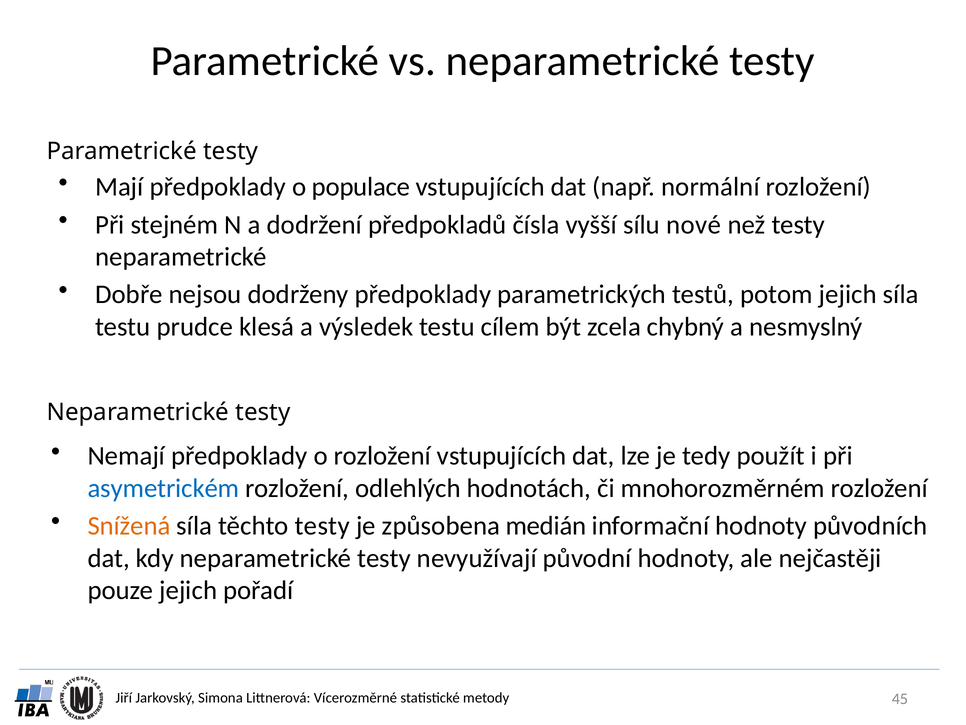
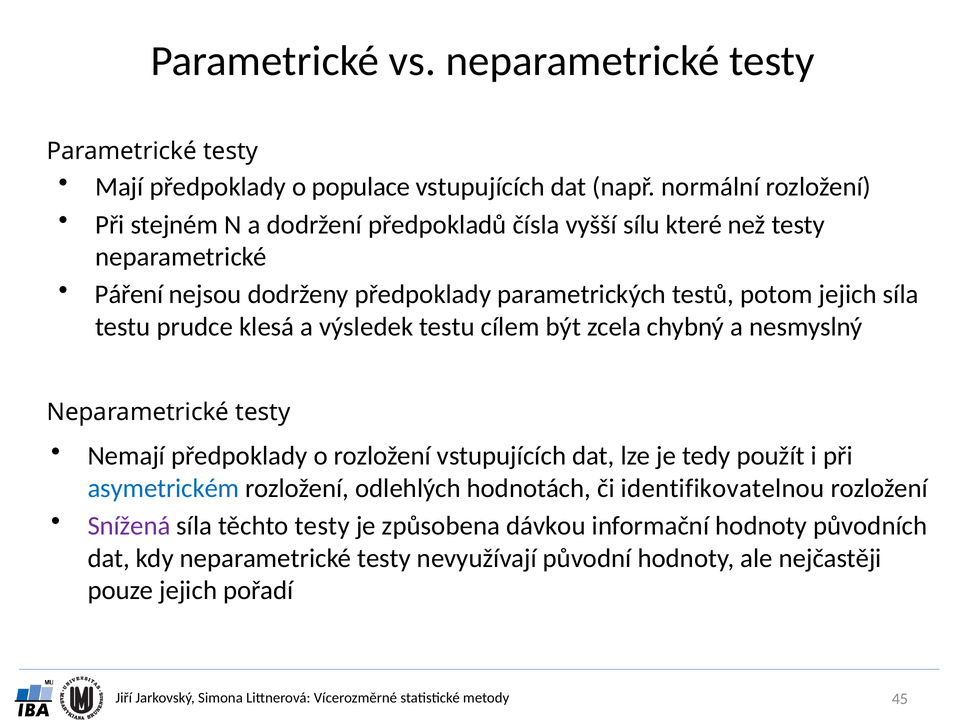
nové: nové -> které
Dobře: Dobře -> Páření
mnohorozměrném: mnohorozměrném -> identifikovatelnou
Snížená colour: orange -> purple
medián: medián -> dávkou
